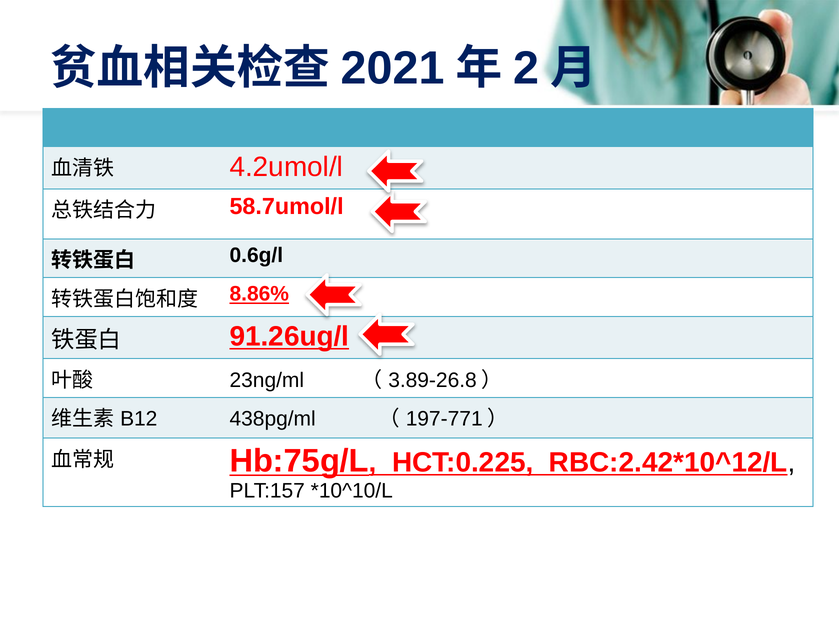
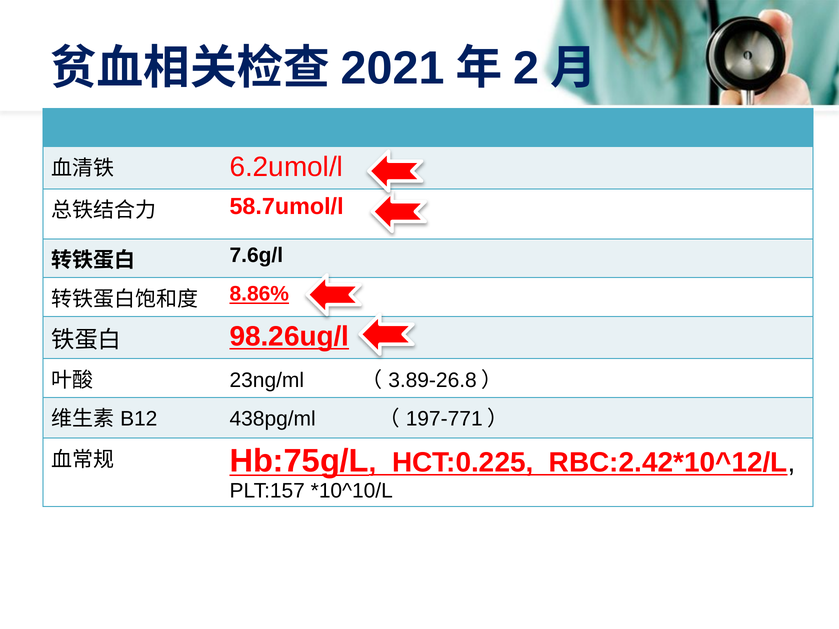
4.2umol/l: 4.2umol/l -> 6.2umol/l
0.6g/l: 0.6g/l -> 7.6g/l
91.26ug/l: 91.26ug/l -> 98.26ug/l
